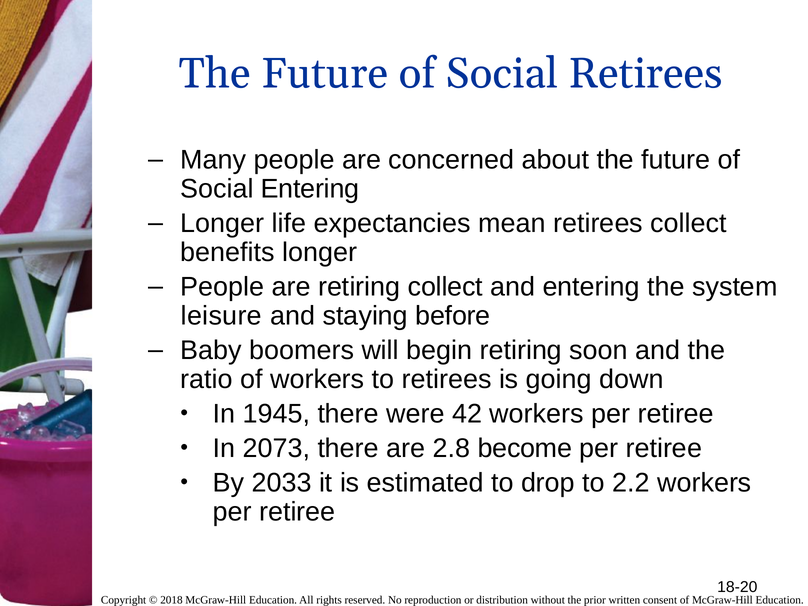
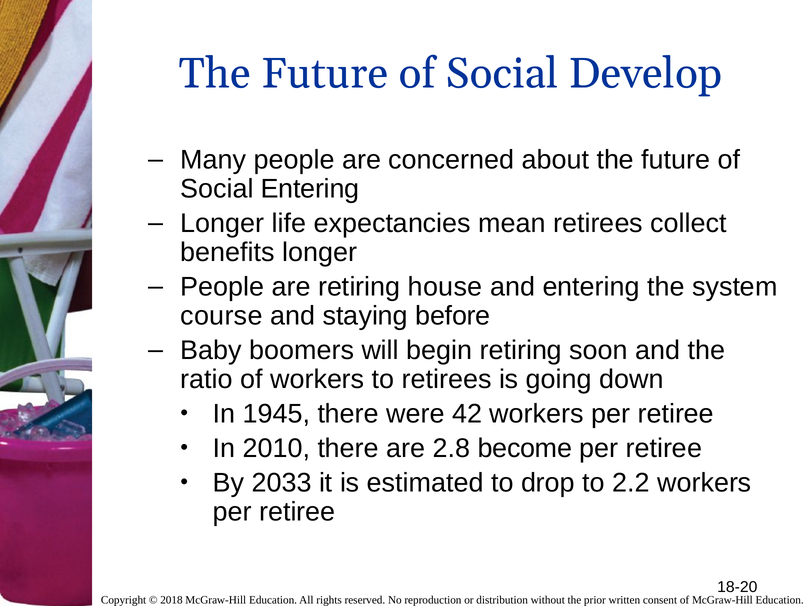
Social Retirees: Retirees -> Develop
retiring collect: collect -> house
leisure: leisure -> course
2073: 2073 -> 2010
